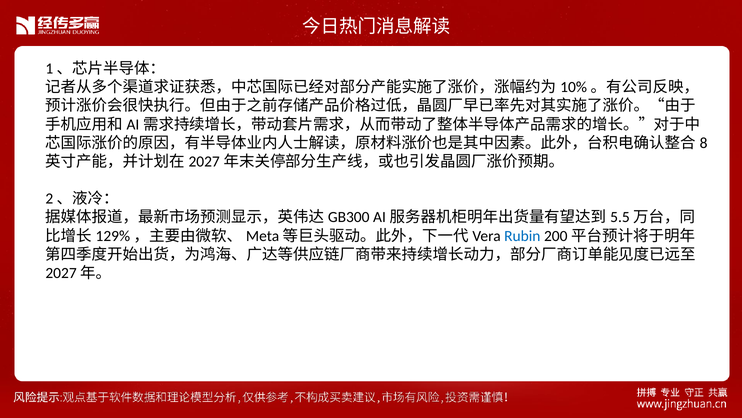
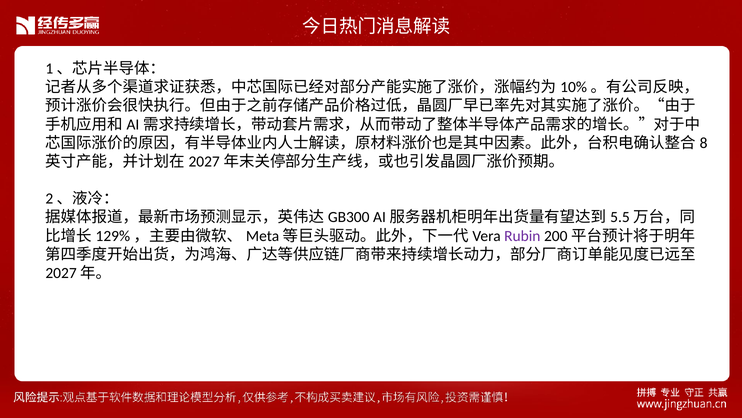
Rubin colour: blue -> purple
